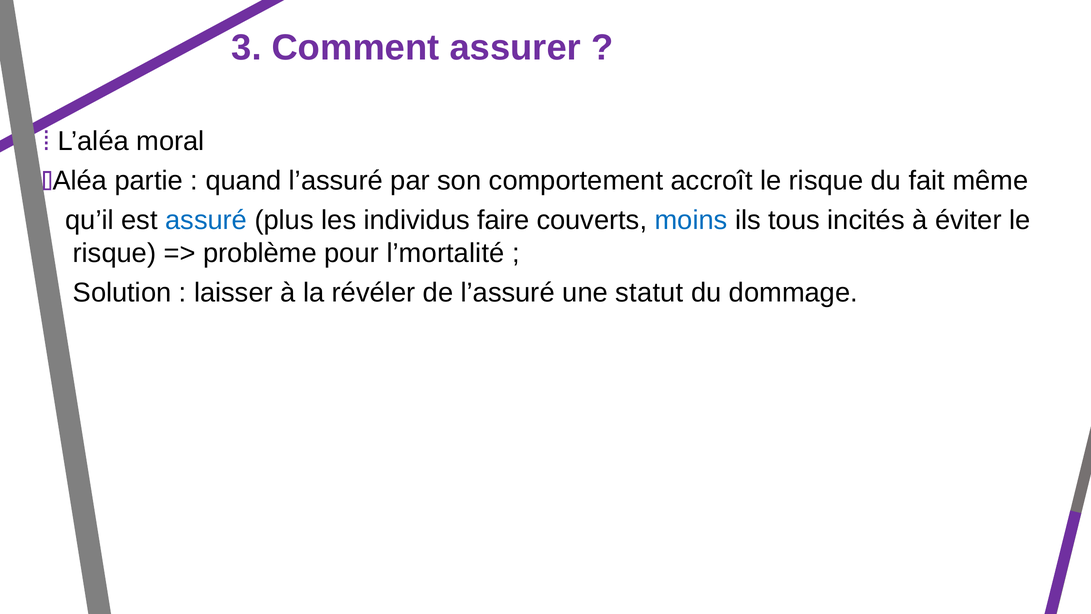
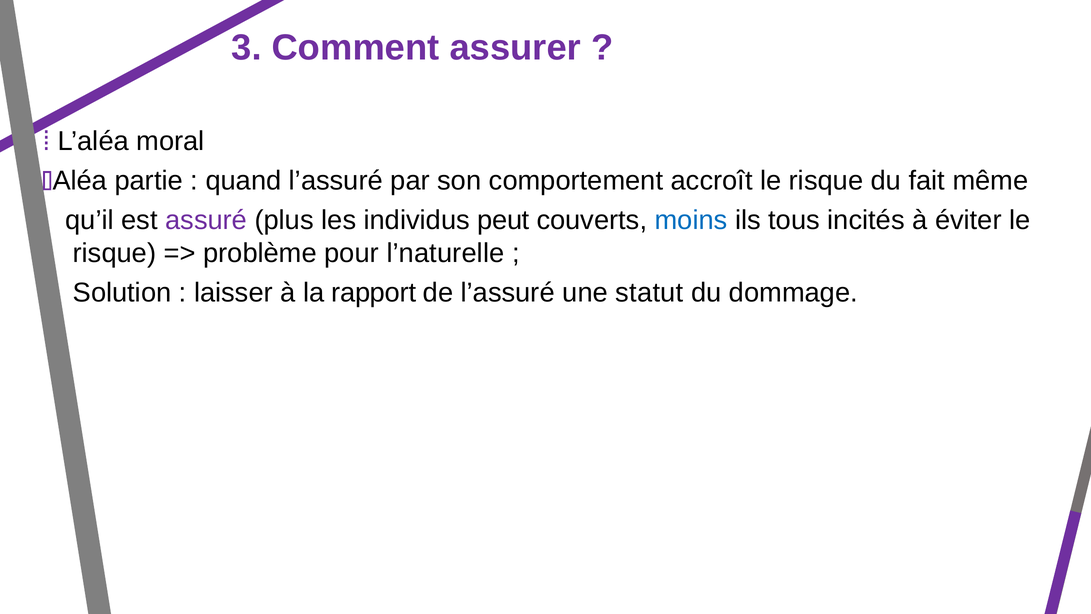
assuré colour: blue -> purple
faire: faire -> peut
l’mortalité: l’mortalité -> l’naturelle
révéler: révéler -> rapport
